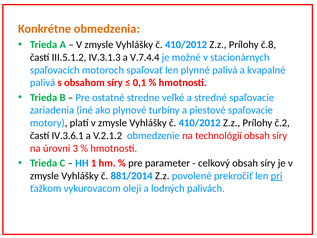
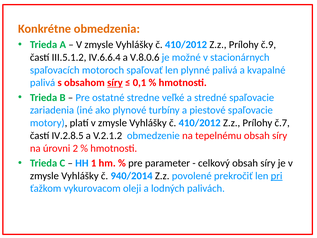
č.8: č.8 -> č.9
IV.3.1.3: IV.3.1.3 -> IV.6.6.4
V.7.4.4: V.7.4.4 -> V.8.0.6
síry at (115, 83) underline: none -> present
č.2: č.2 -> č.7
IV.3.6.1: IV.3.6.1 -> IV.2.8.5
technológií: technológií -> tepelnému
3: 3 -> 2
881/2014: 881/2014 -> 940/2014
